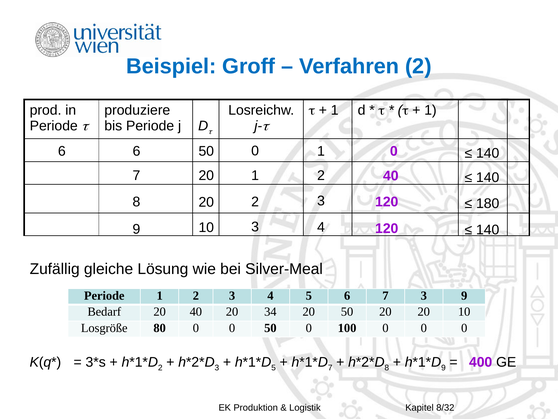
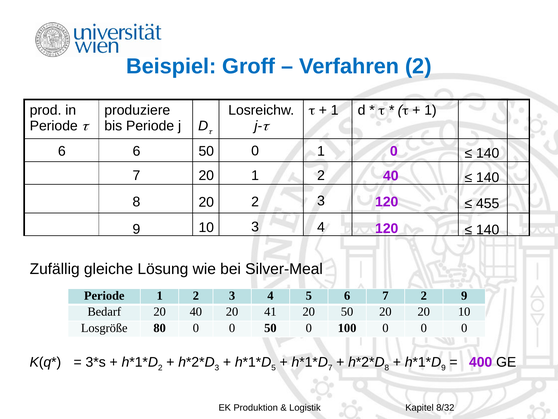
180: 180 -> 455
7 3: 3 -> 2
34: 34 -> 41
